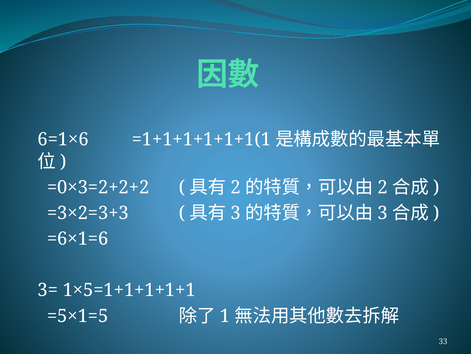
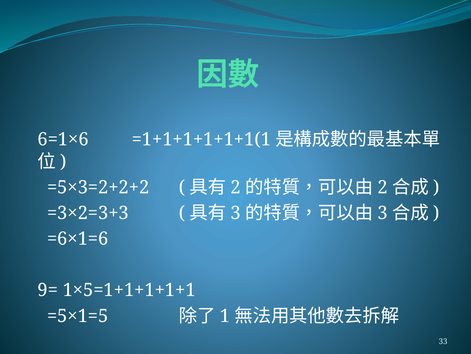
=0×3=2+2+2: =0×3=2+2+2 -> =5×3=2+2+2
3=: 3= -> 9=
